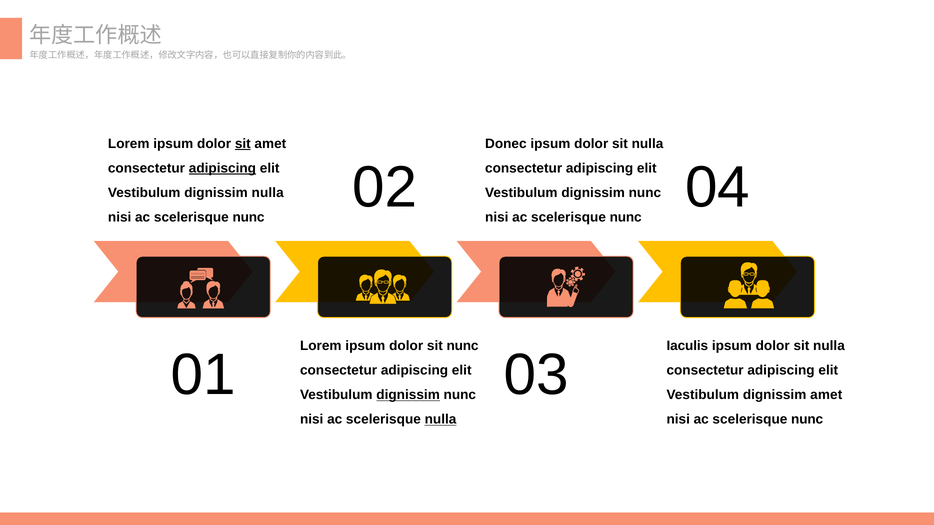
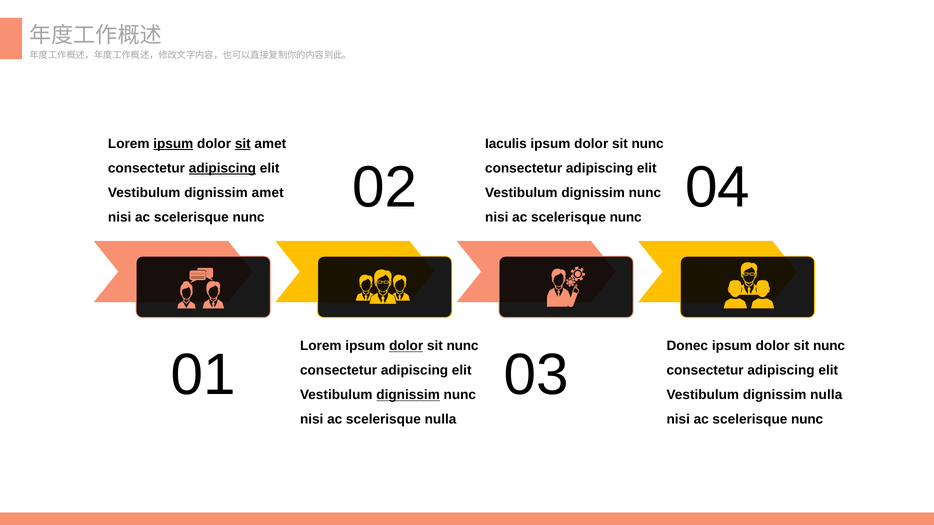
ipsum at (173, 144) underline: none -> present
Donec: Donec -> Iaculis
nulla at (648, 144): nulla -> nunc
dignissim nulla: nulla -> amet
dolor at (406, 346) underline: none -> present
Iaculis: Iaculis -> Donec
nulla at (829, 346): nulla -> nunc
dignissim amet: amet -> nulla
nulla at (441, 420) underline: present -> none
